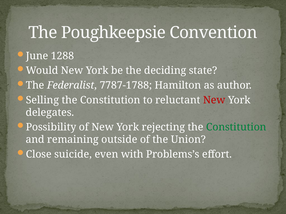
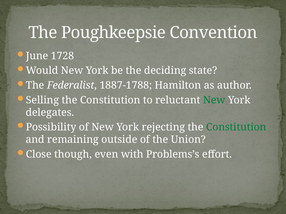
1288: 1288 -> 1728
7787-1788: 7787-1788 -> 1887-1788
New at (214, 100) colour: red -> green
suicide: suicide -> though
